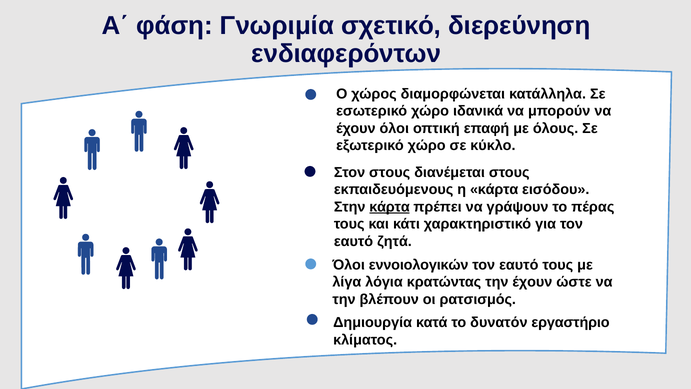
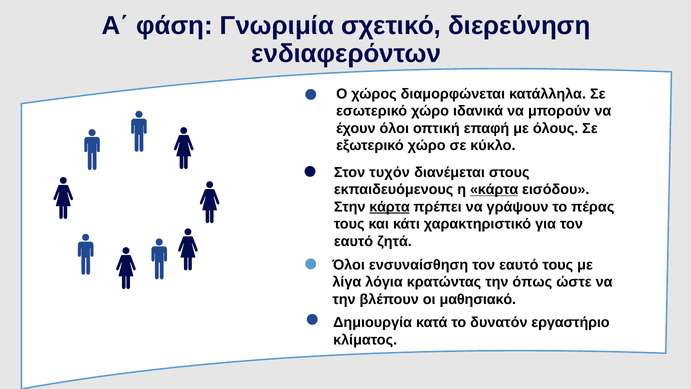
Στον στους: στους -> τυχόν
κάρτα at (494, 189) underline: none -> present
εννοιολογικών: εννοιολογικών -> ενσυναίσθηση
την έχουν: έχουν -> όπως
ρατσισμός: ρατσισμός -> μαθησιακό
